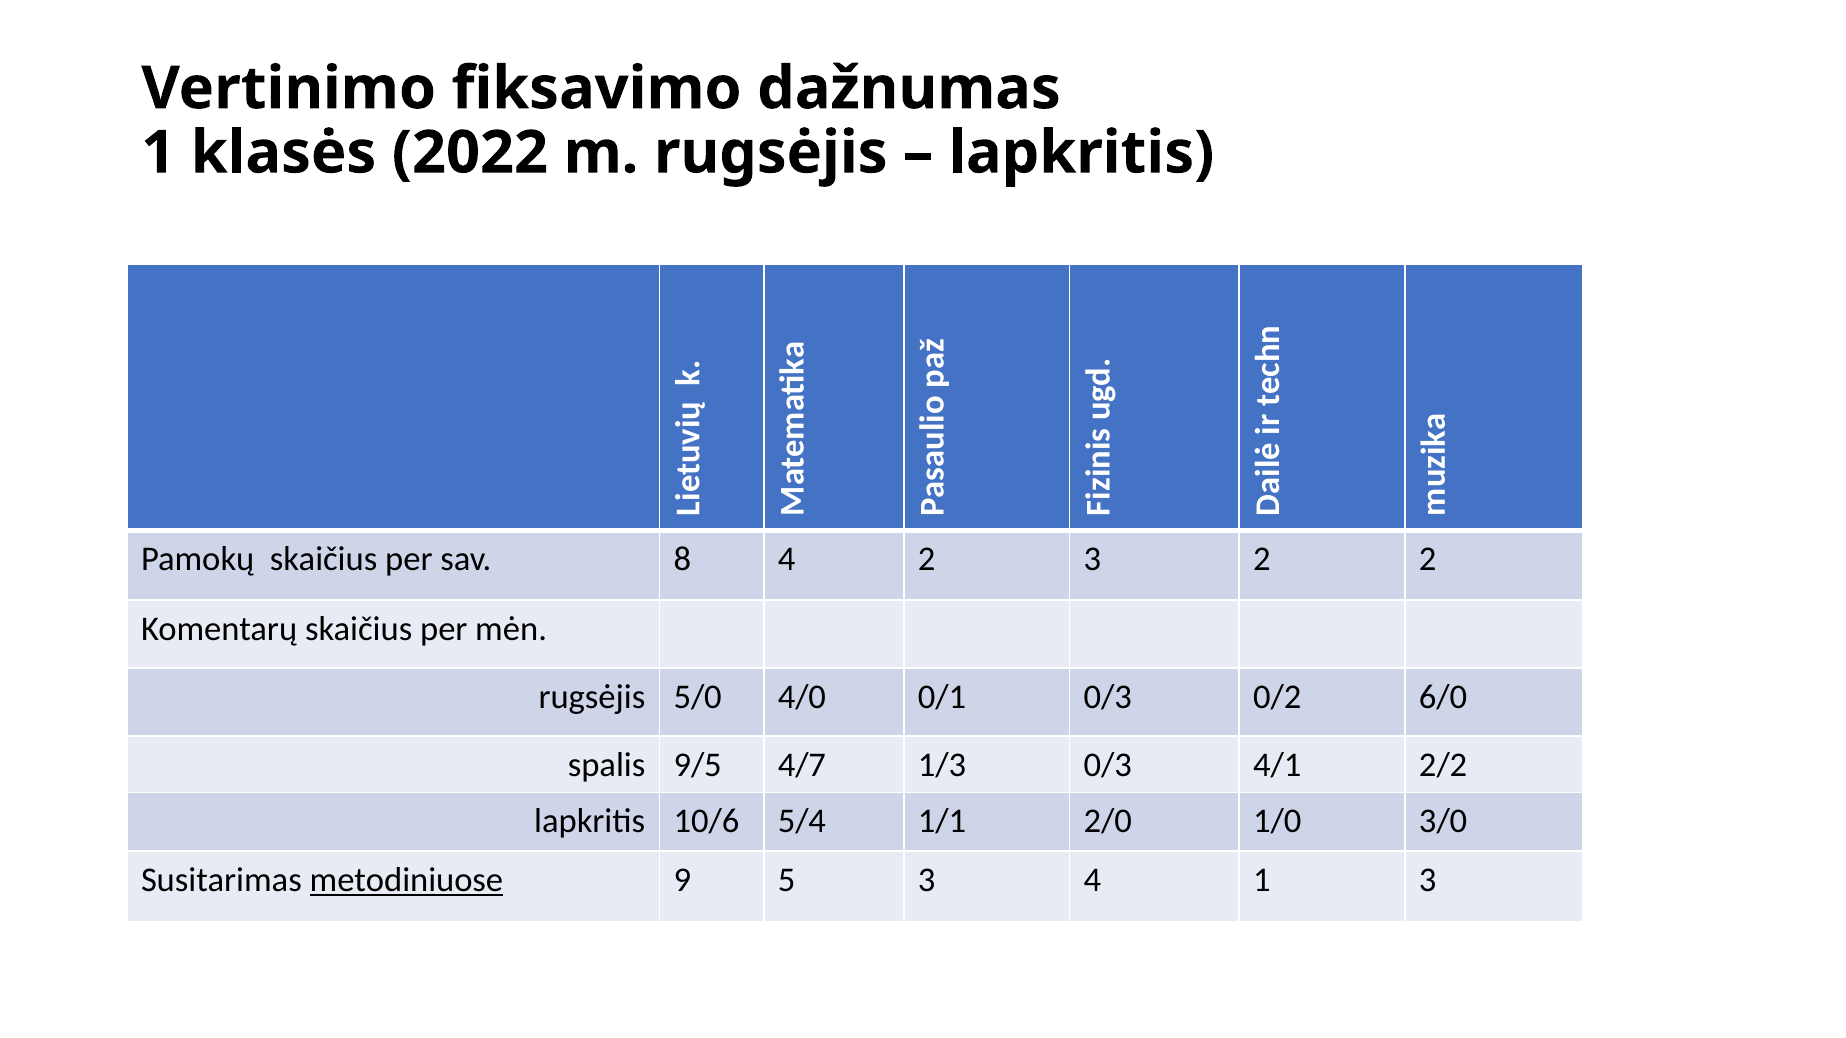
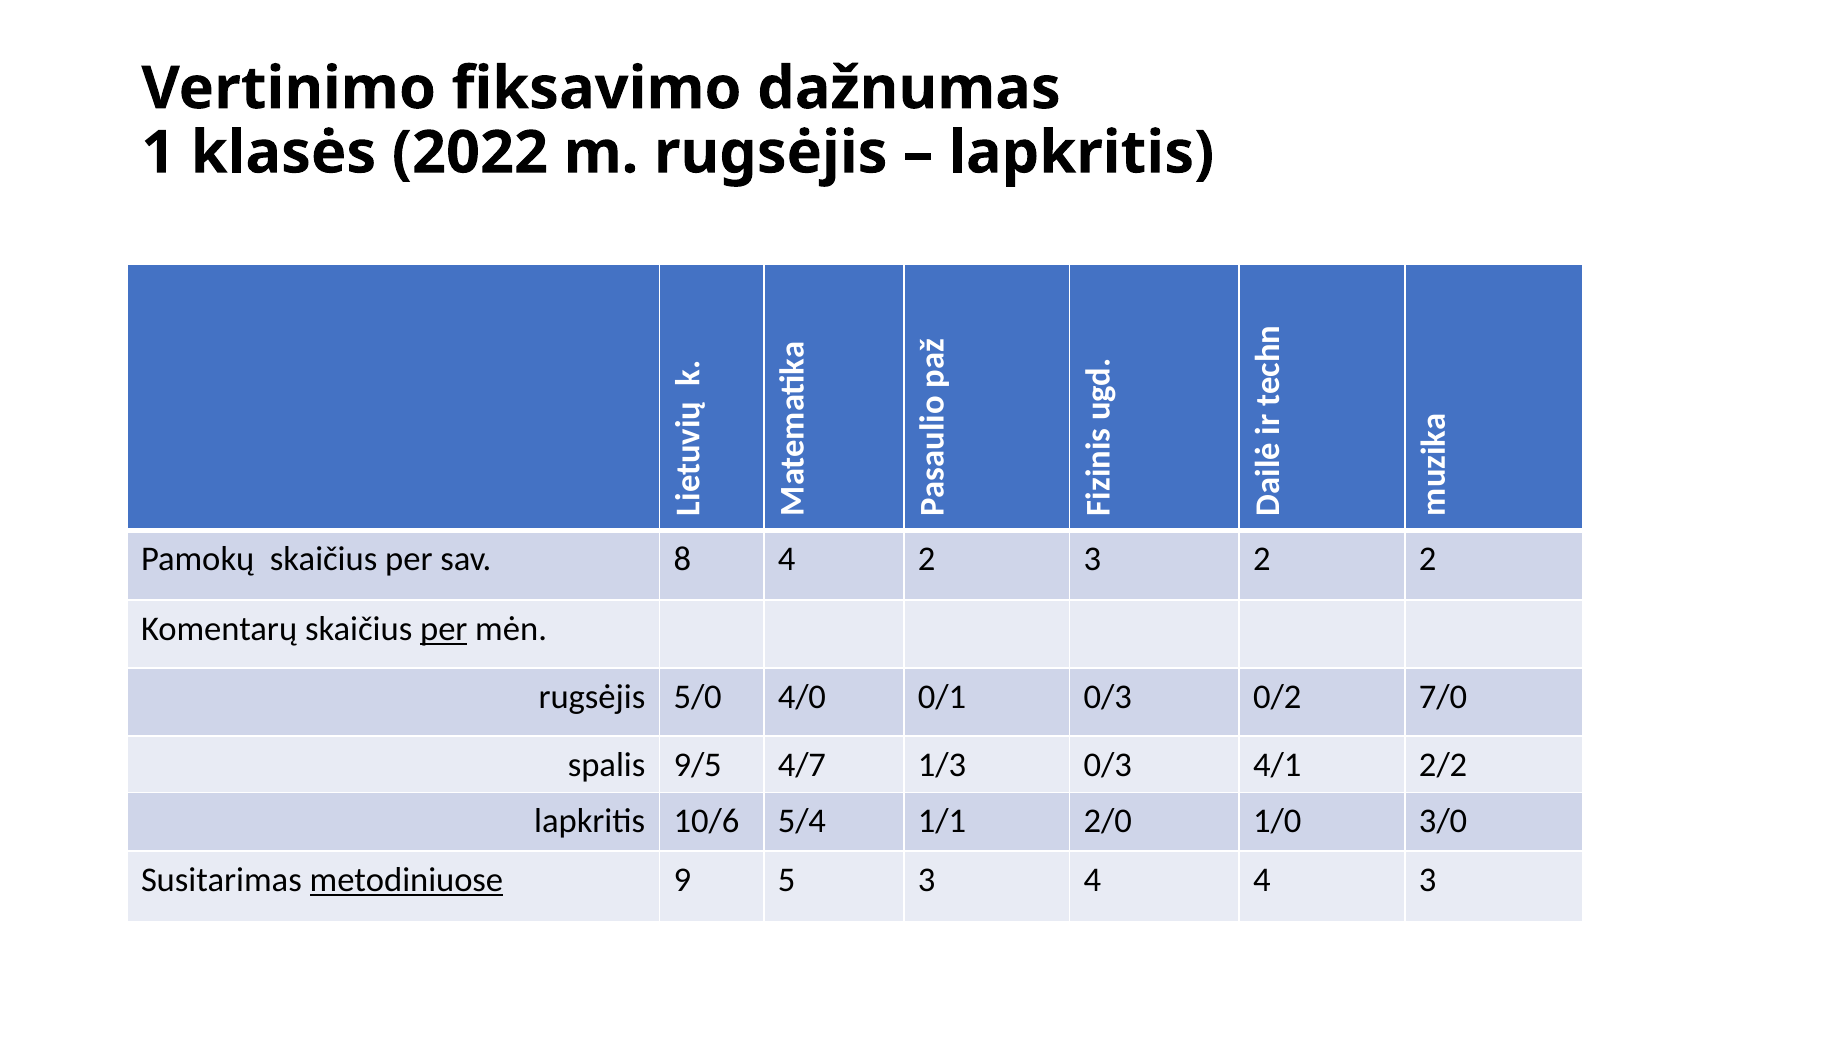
per at (444, 629) underline: none -> present
6/0: 6/0 -> 7/0
4 1: 1 -> 4
